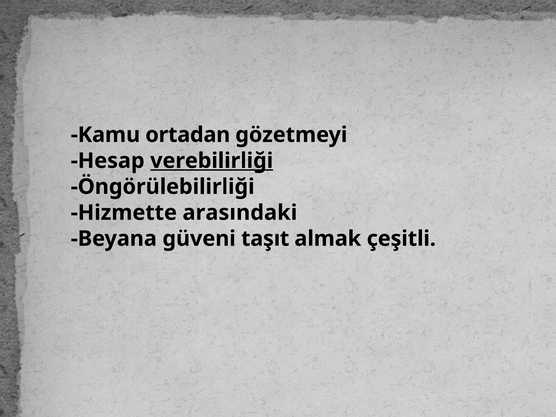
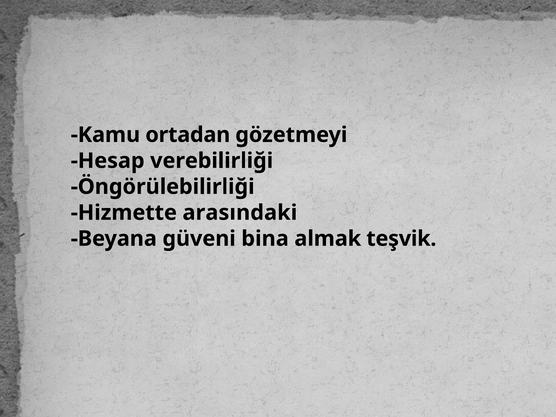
verebilirliği underline: present -> none
taşıt: taşıt -> bina
çeşitli: çeşitli -> teşvik
